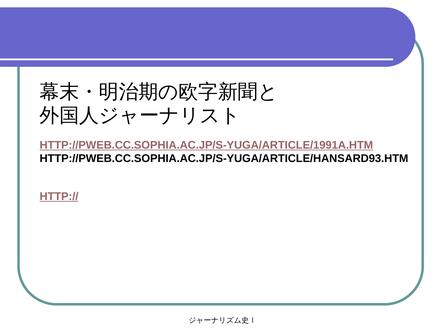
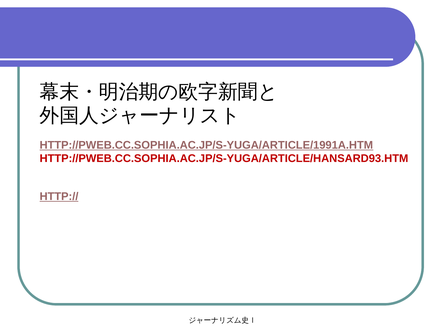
HTTP://PWEB.CC.SOPHIA.AC.JP/S-YUGA/ARTICLE/HANSARD93.HTM colour: black -> red
